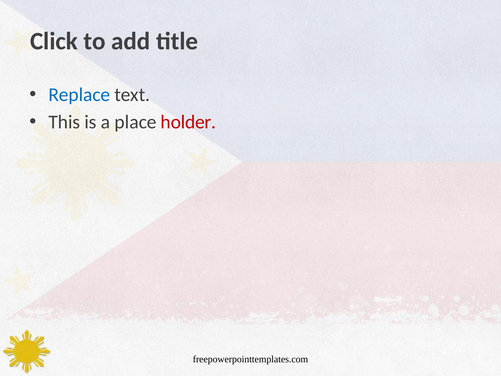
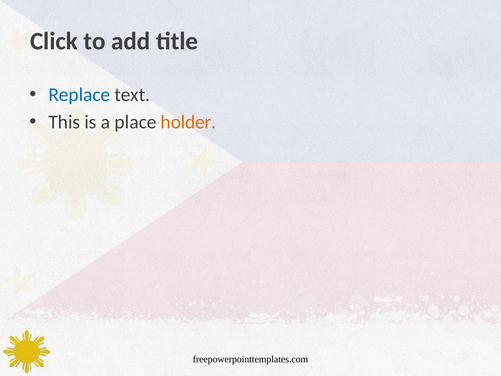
holder colour: red -> orange
